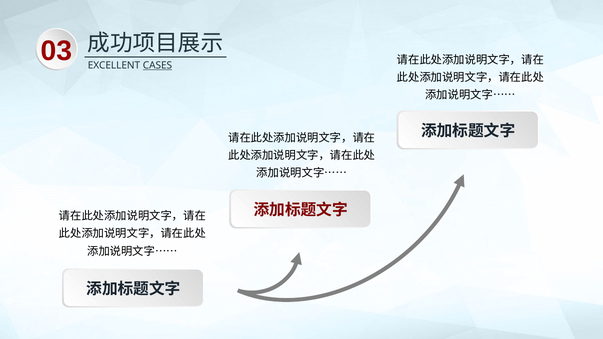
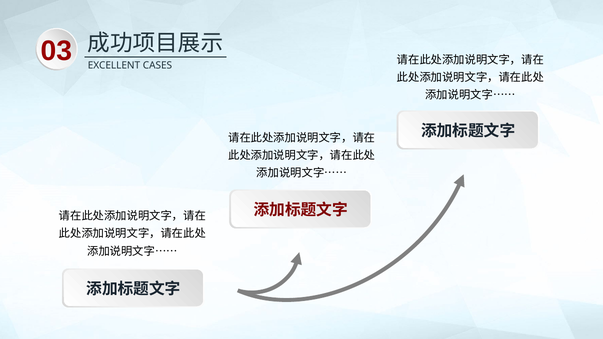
CASES underline: present -> none
